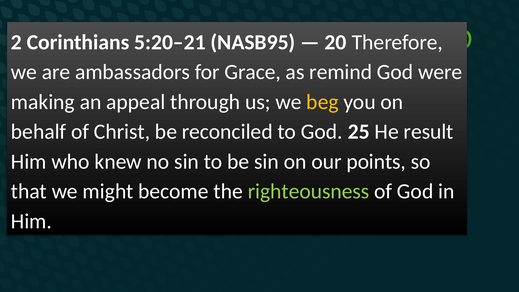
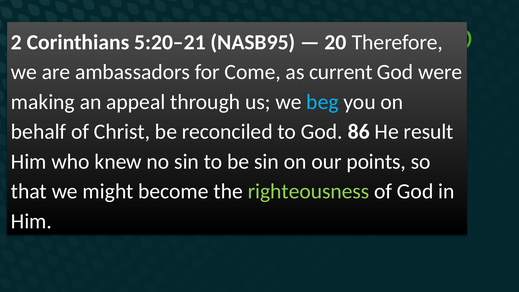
Grace: Grace -> Come
remind: remind -> current
beg colour: yellow -> light blue
25: 25 -> 86
